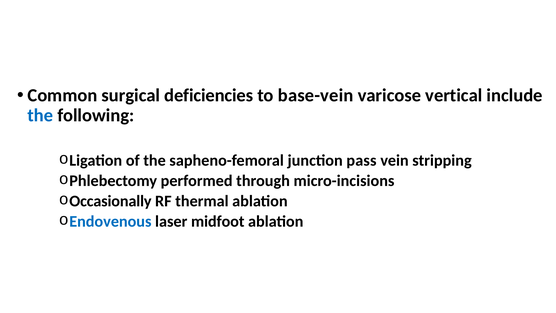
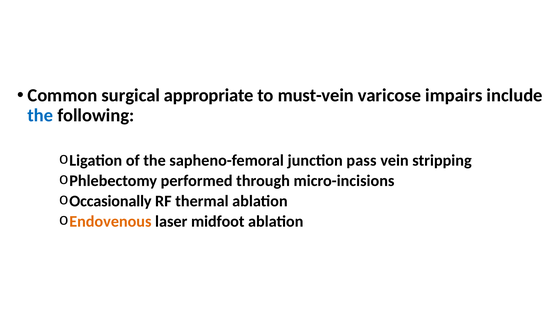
deficiencies: deficiencies -> appropriate
base-vein: base-vein -> must-vein
vertical: vertical -> impairs
Endovenous colour: blue -> orange
